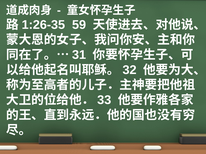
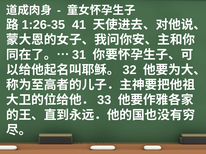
59: 59 -> 41
